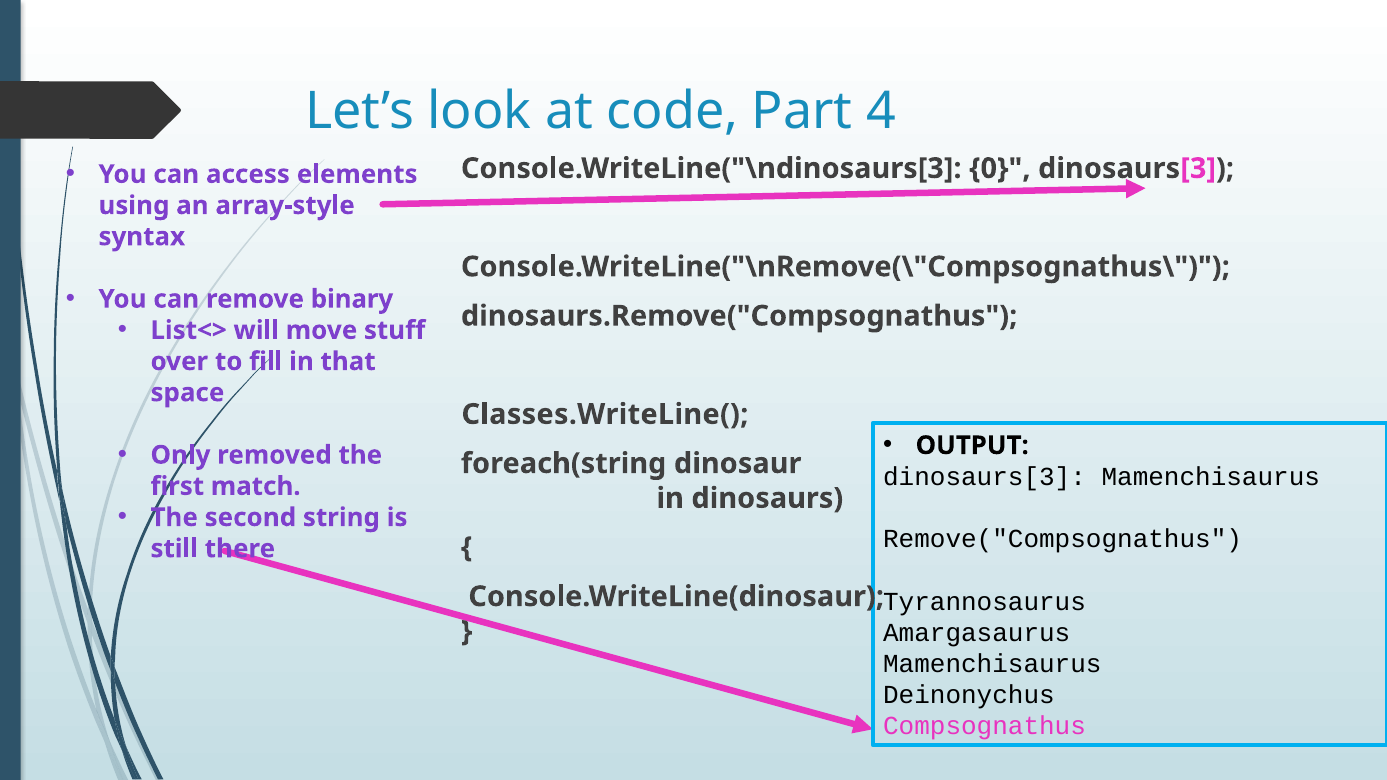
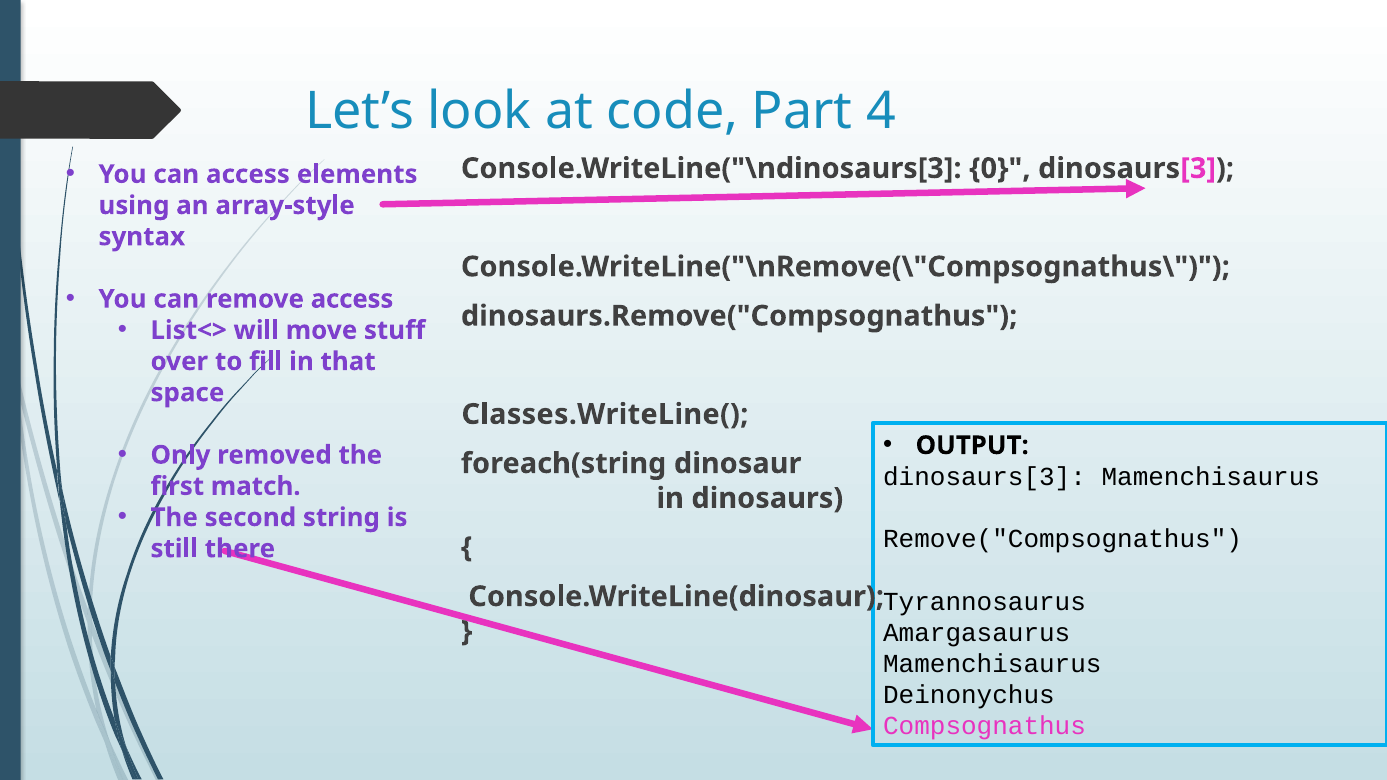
remove binary: binary -> access
